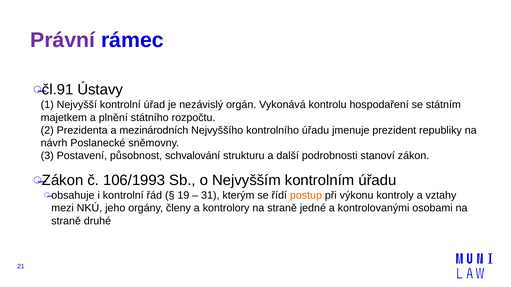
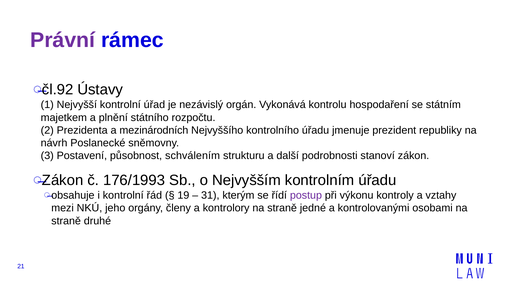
čl.91: čl.91 -> čl.92
schvalování: schvalování -> schválením
106/1993: 106/1993 -> 176/1993
postup colour: orange -> purple
